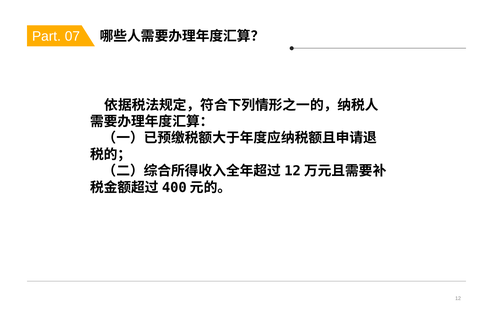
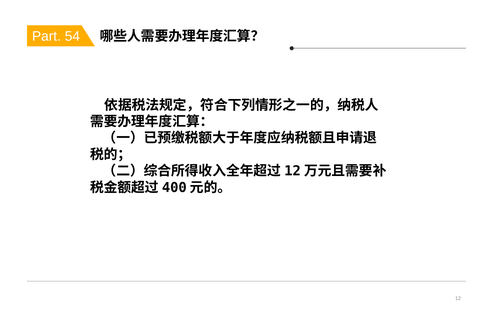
07: 07 -> 54
